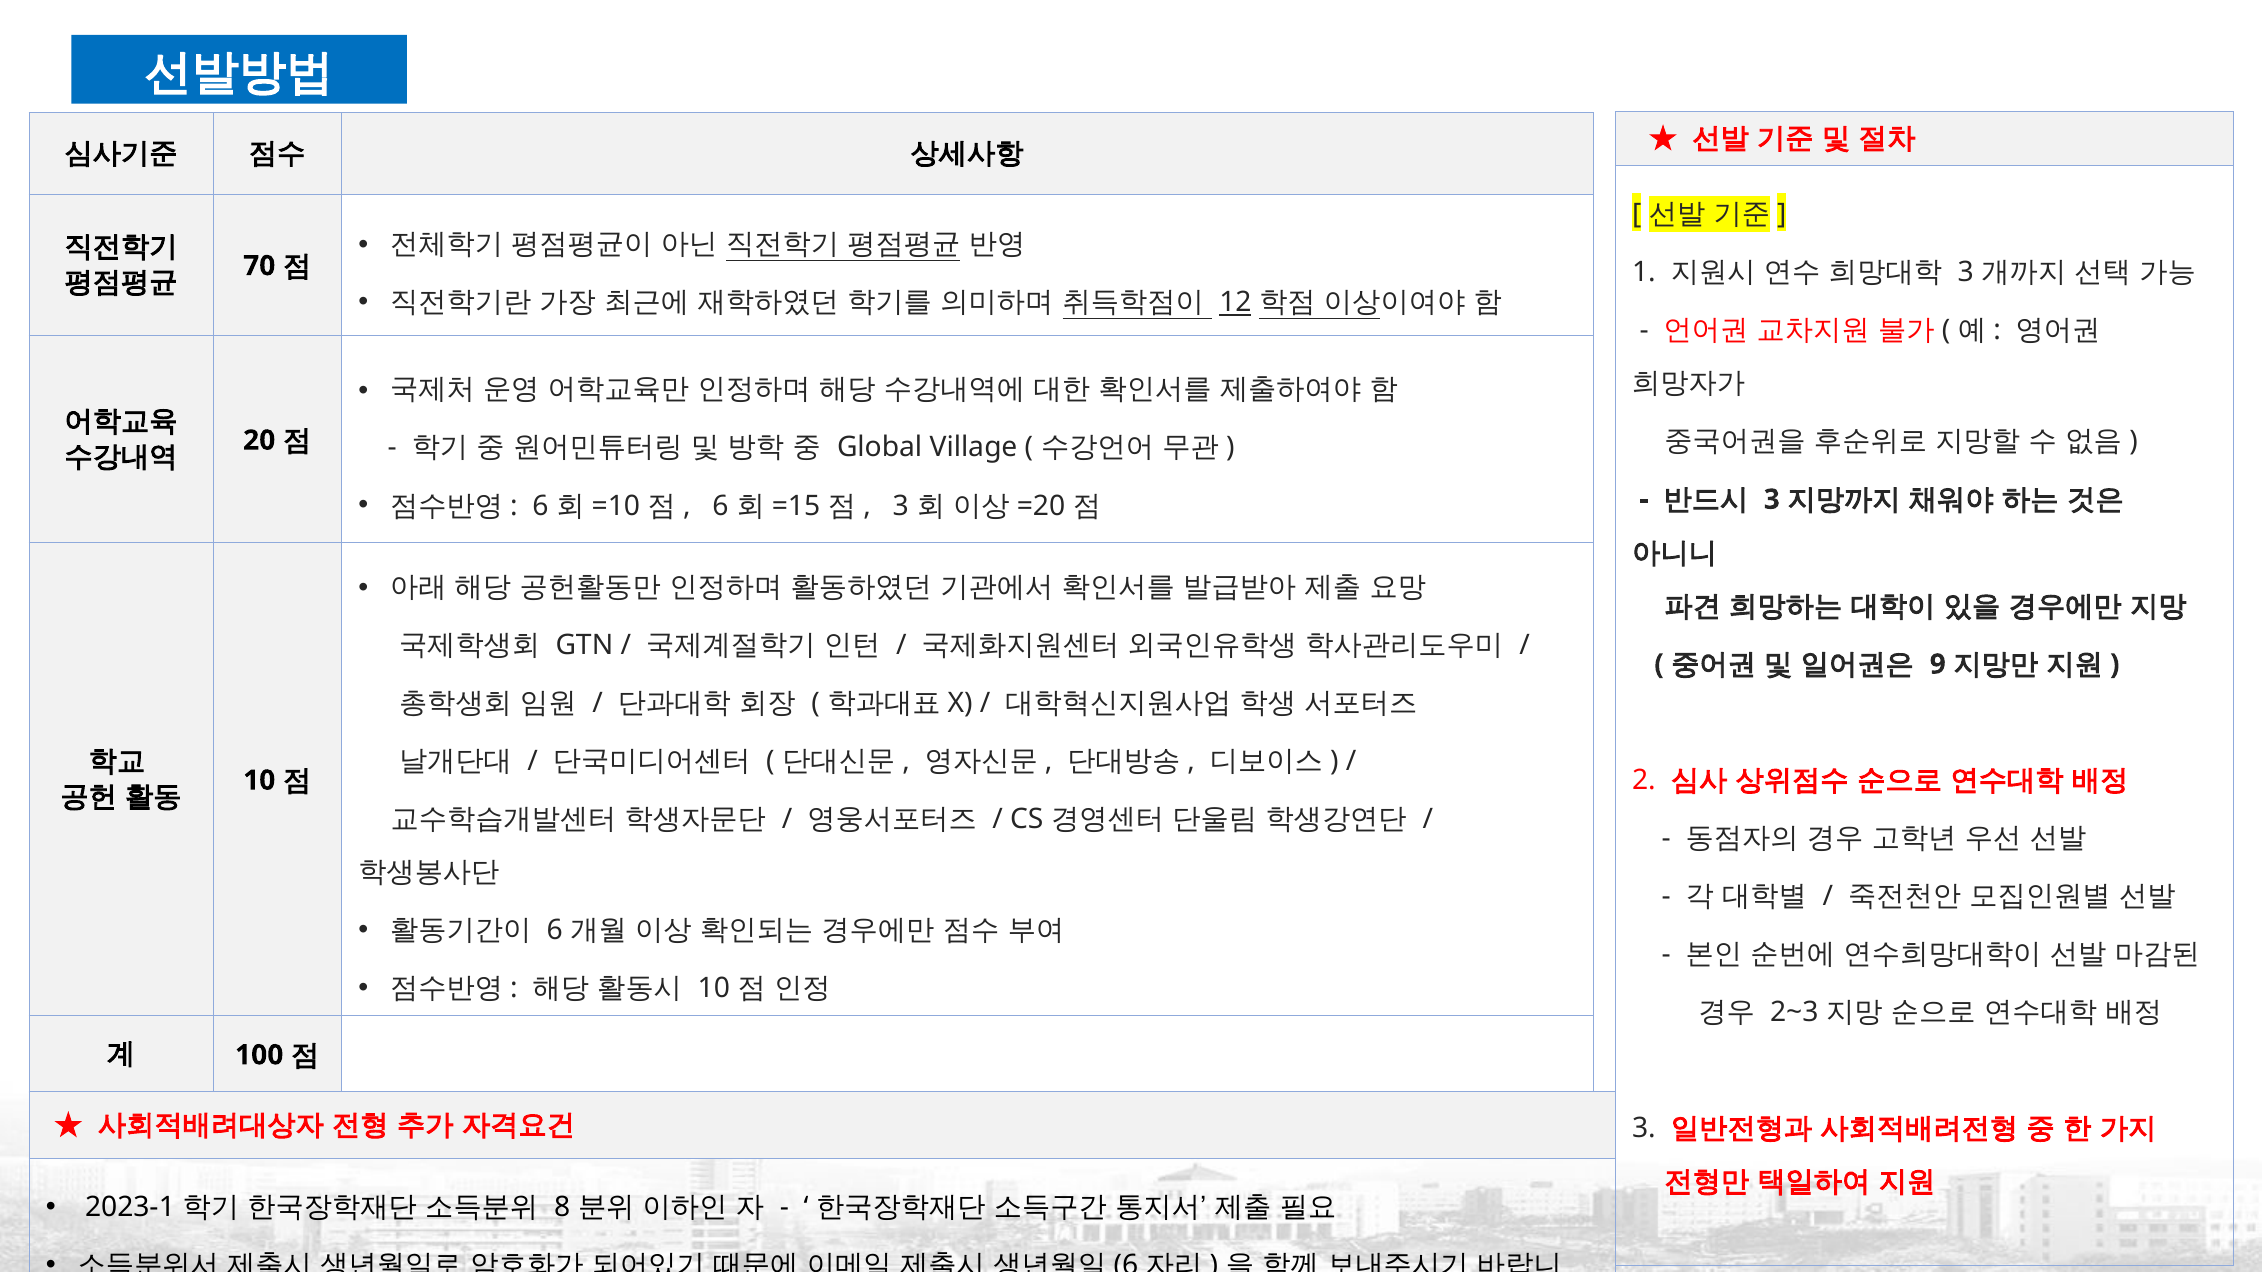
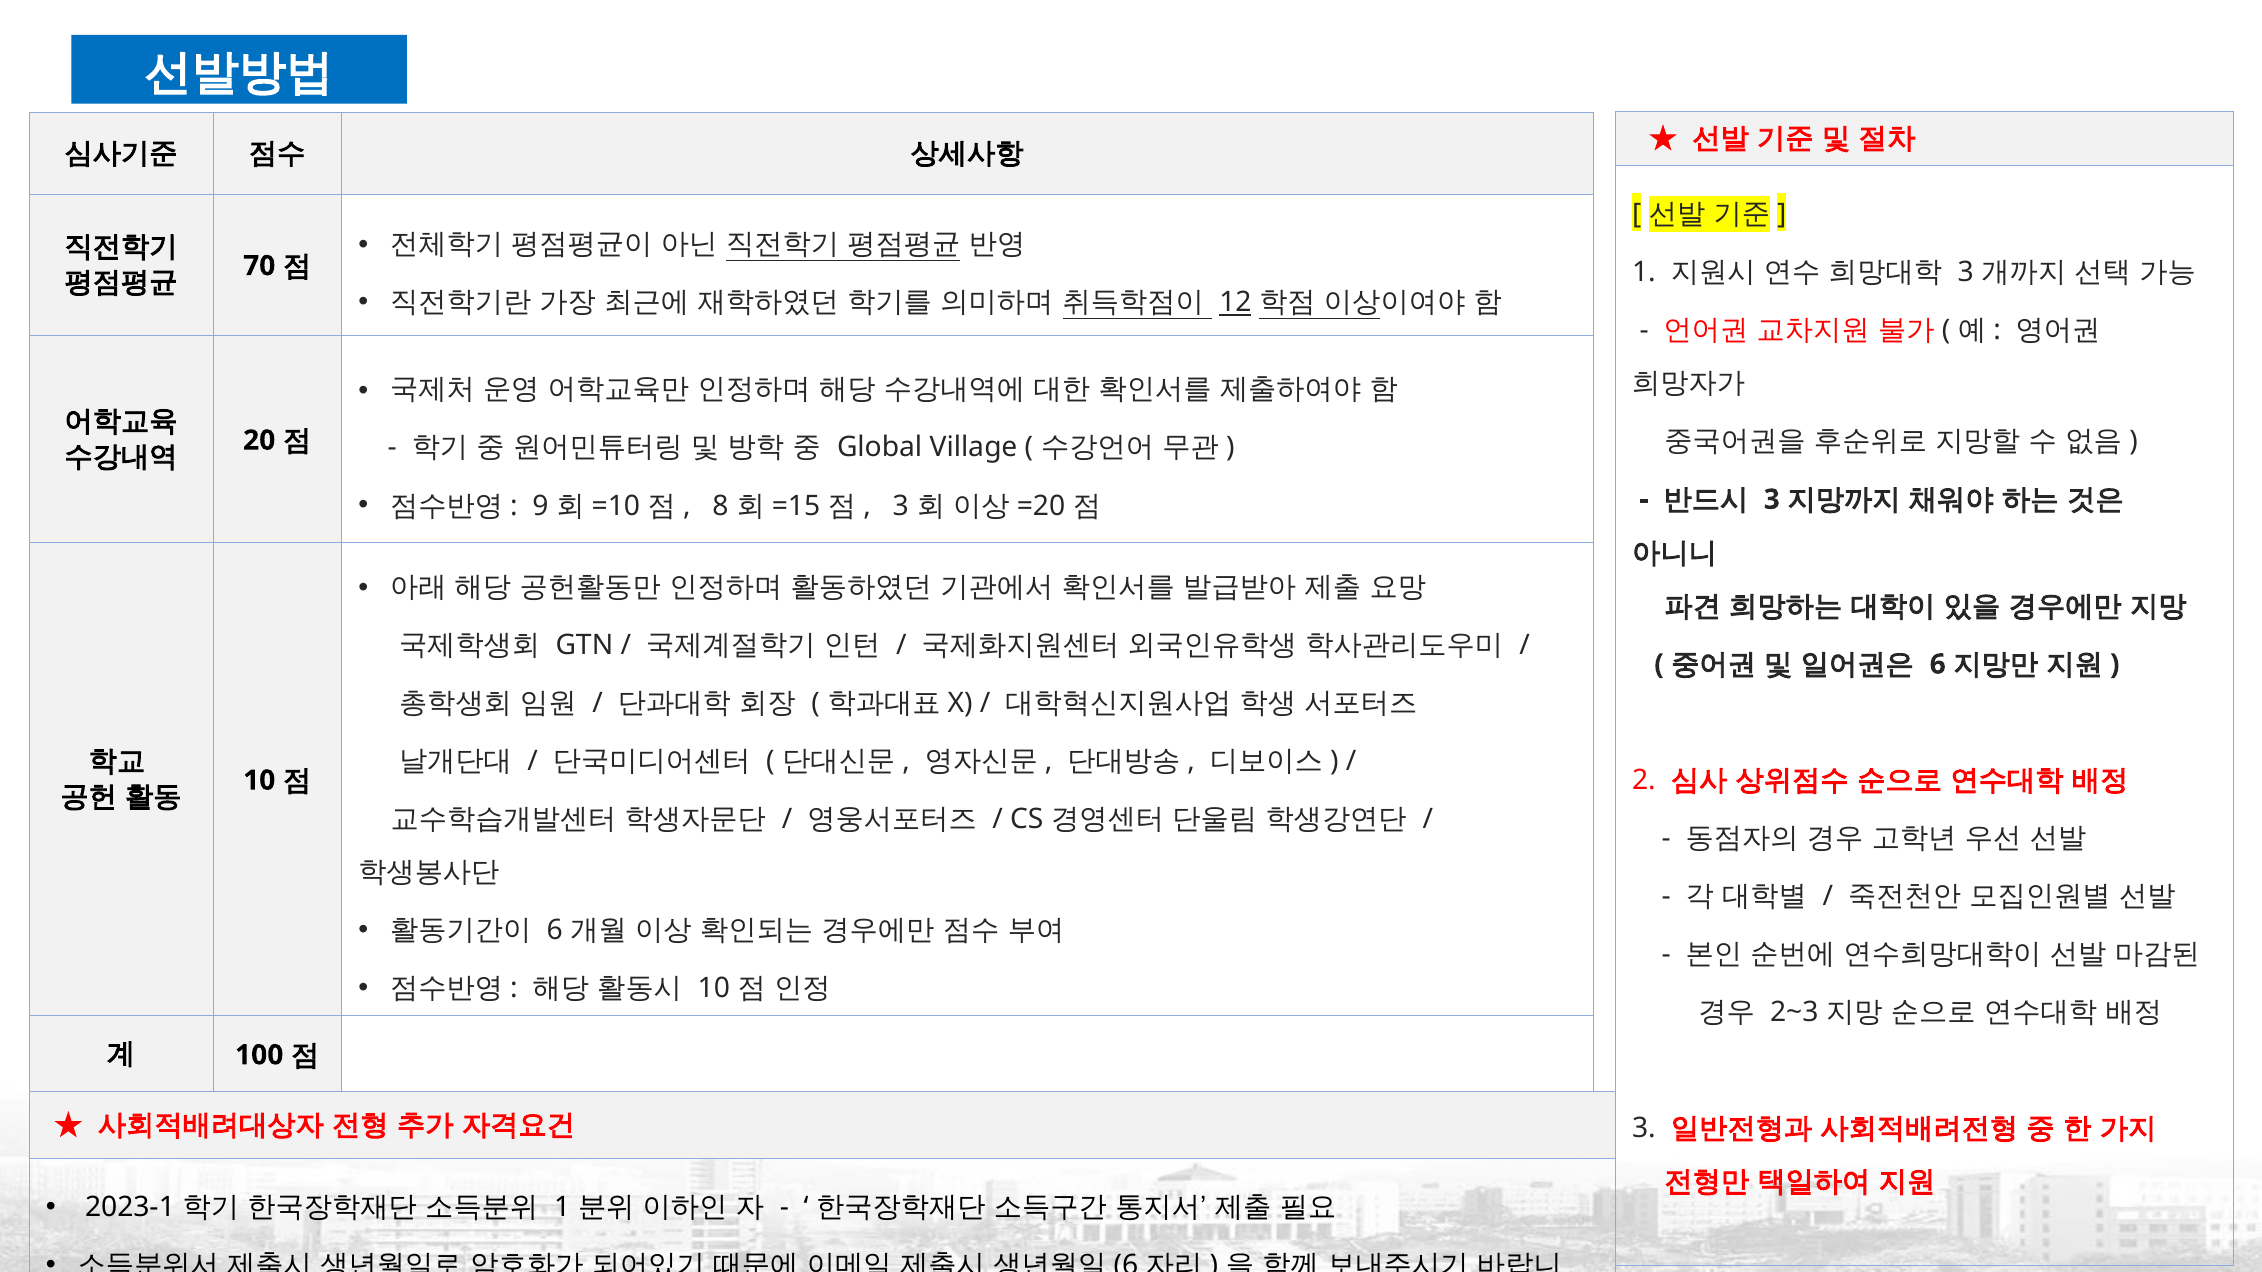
6 at (540, 506): 6 -> 9
6 at (721, 506): 6 -> 8
9 at (1938, 664): 9 -> 6
8 at (562, 1207): 8 -> 1
